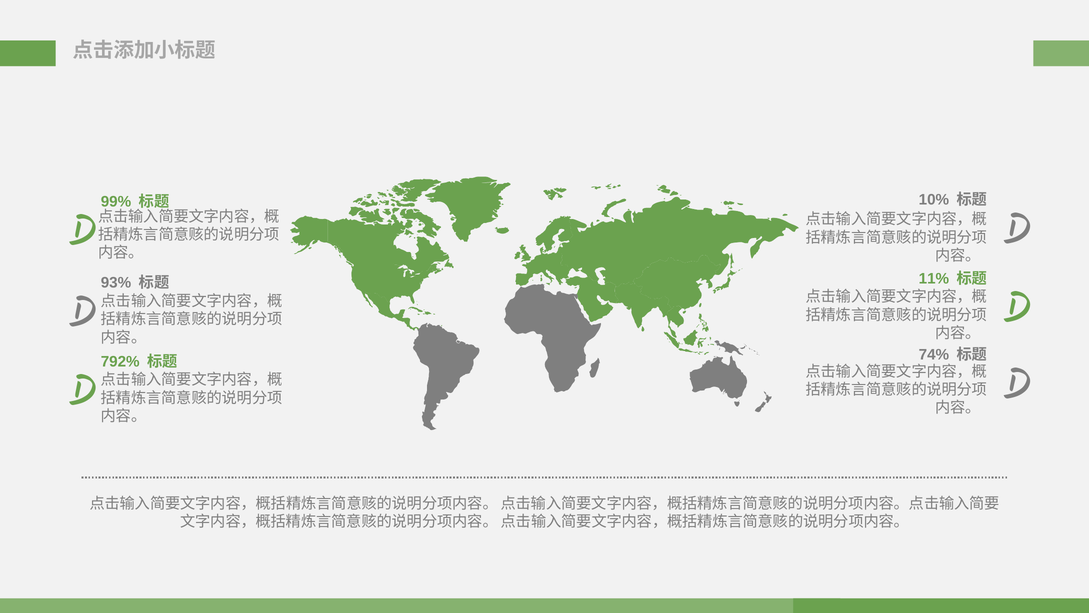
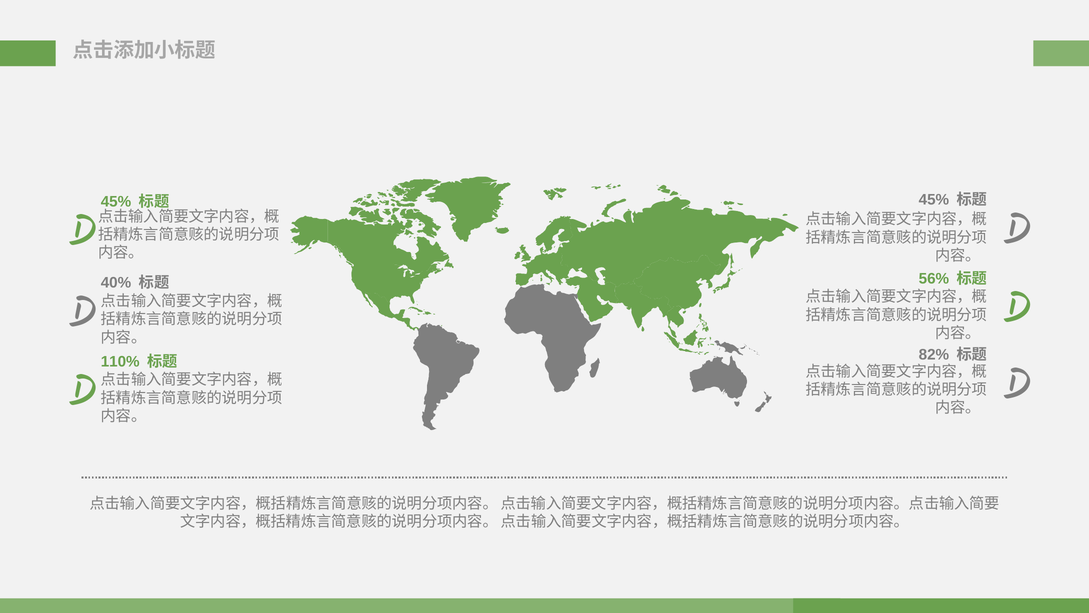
10% at (934, 200): 10% -> 45%
99% at (116, 202): 99% -> 45%
11%: 11% -> 56%
93%: 93% -> 40%
74%: 74% -> 82%
792%: 792% -> 110%
